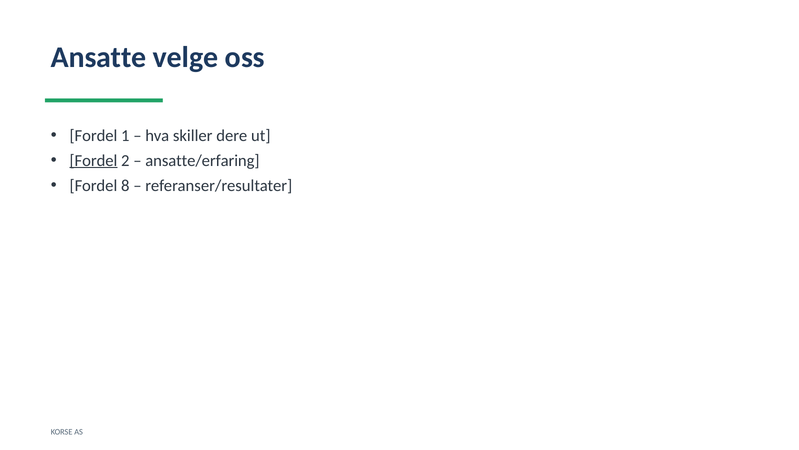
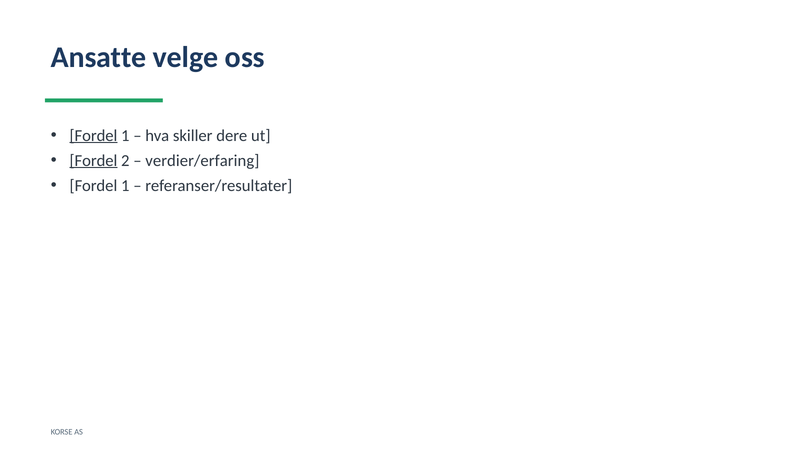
Fordel at (93, 135) underline: none -> present
ansatte/erfaring: ansatte/erfaring -> verdier/erfaring
8 at (125, 185): 8 -> 1
